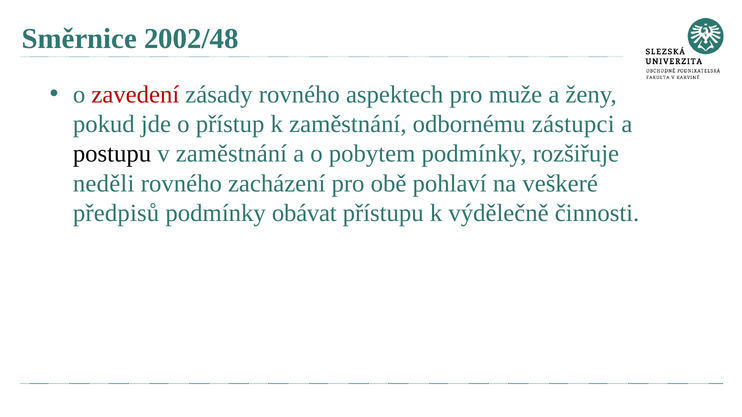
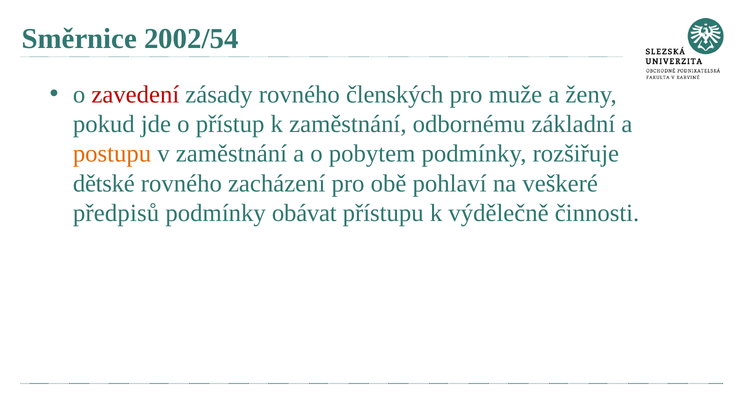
2002/48: 2002/48 -> 2002/54
aspektech: aspektech -> členských
zástupci: zástupci -> základní
postupu colour: black -> orange
neděli: neděli -> dětské
